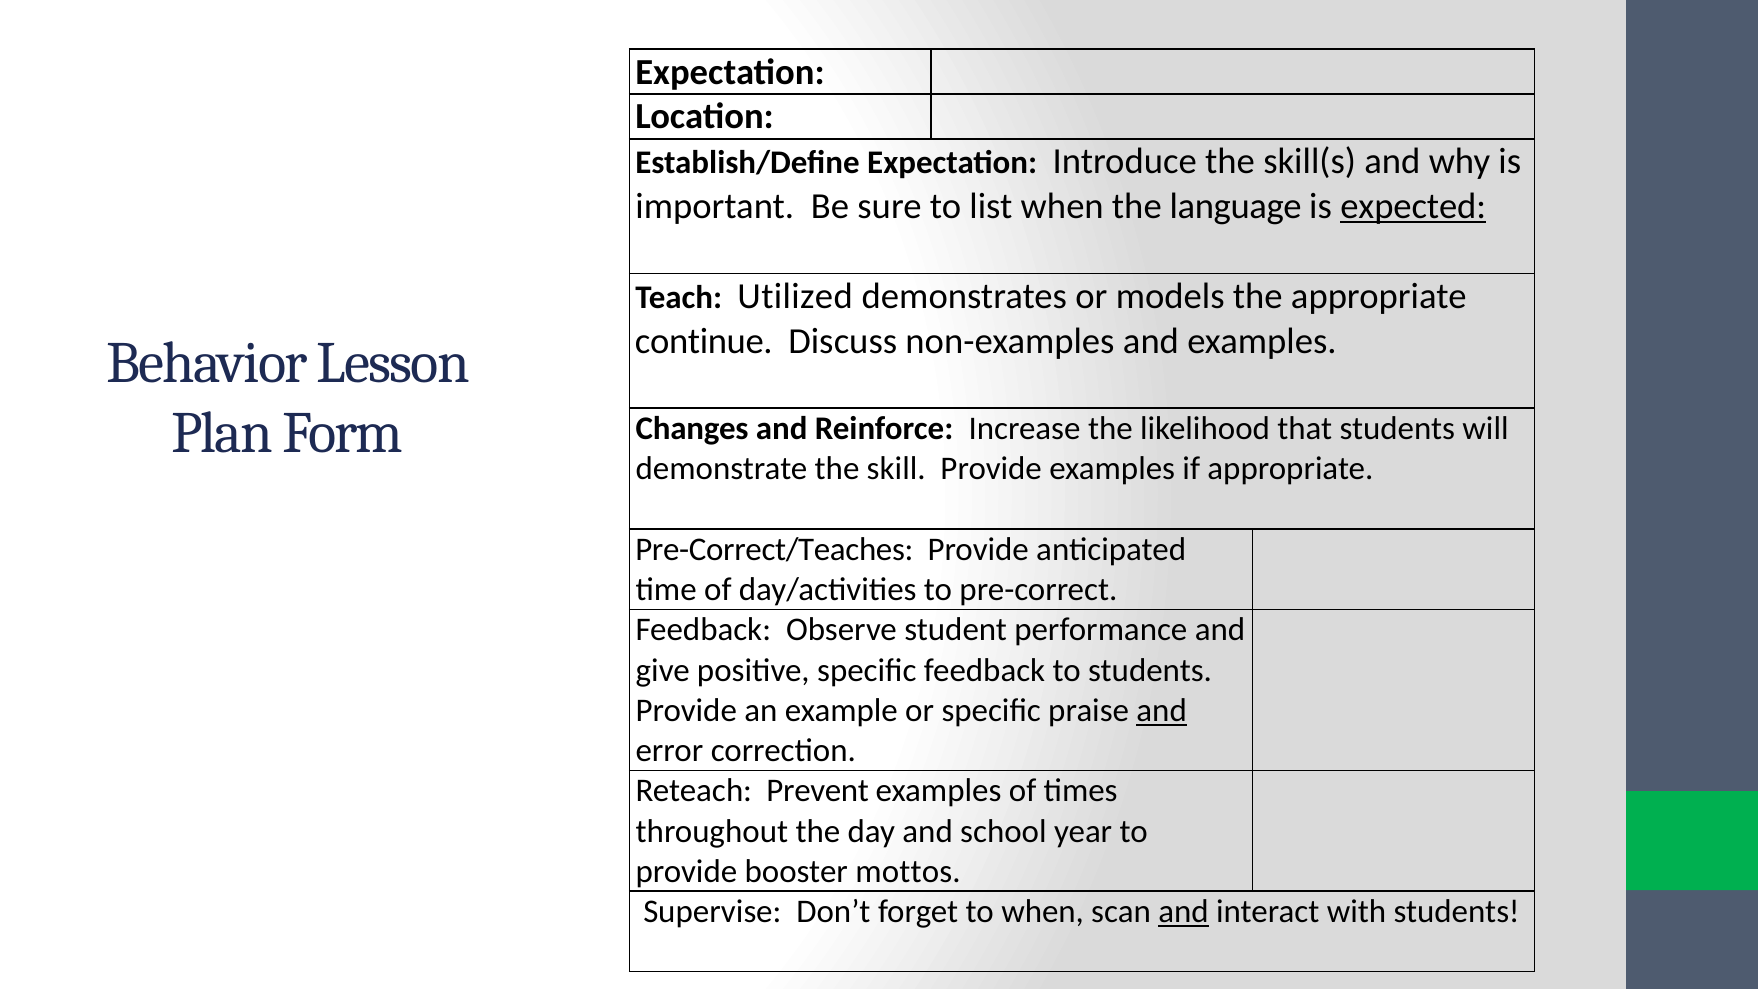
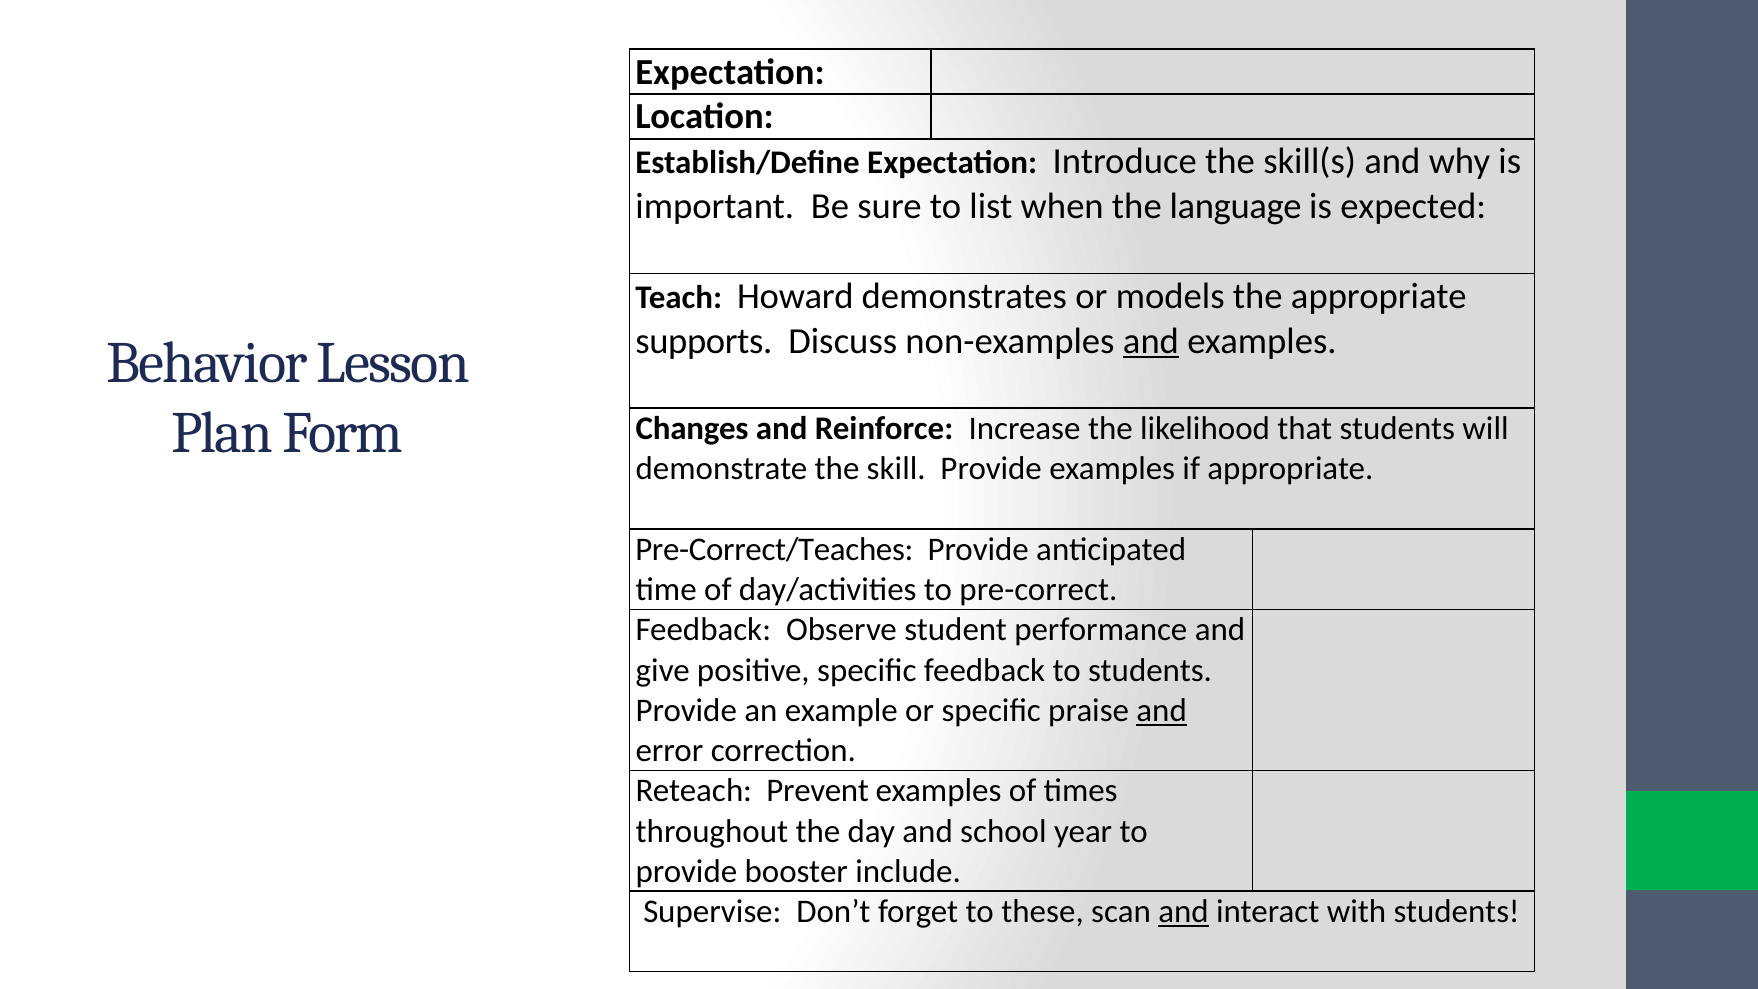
expected underline: present -> none
Utilized: Utilized -> Howard
continue: continue -> supports
and at (1151, 341) underline: none -> present
mottos: mottos -> include
to when: when -> these
